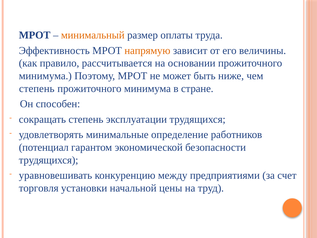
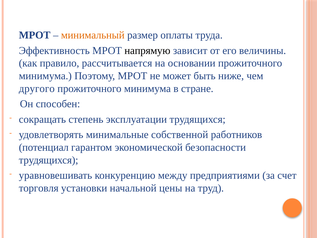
напрямую colour: orange -> black
степень at (37, 89): степень -> другого
определение: определение -> собственной
